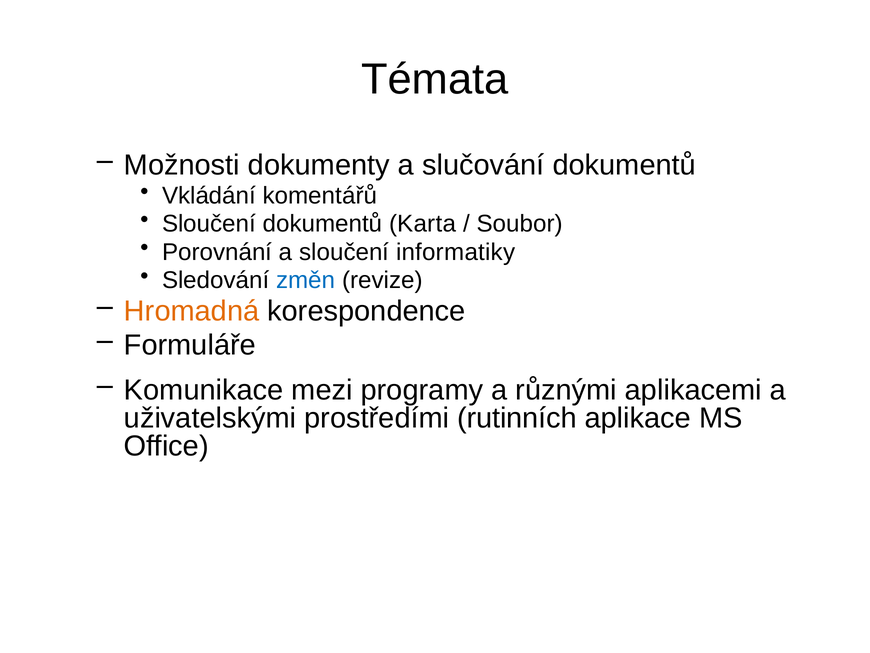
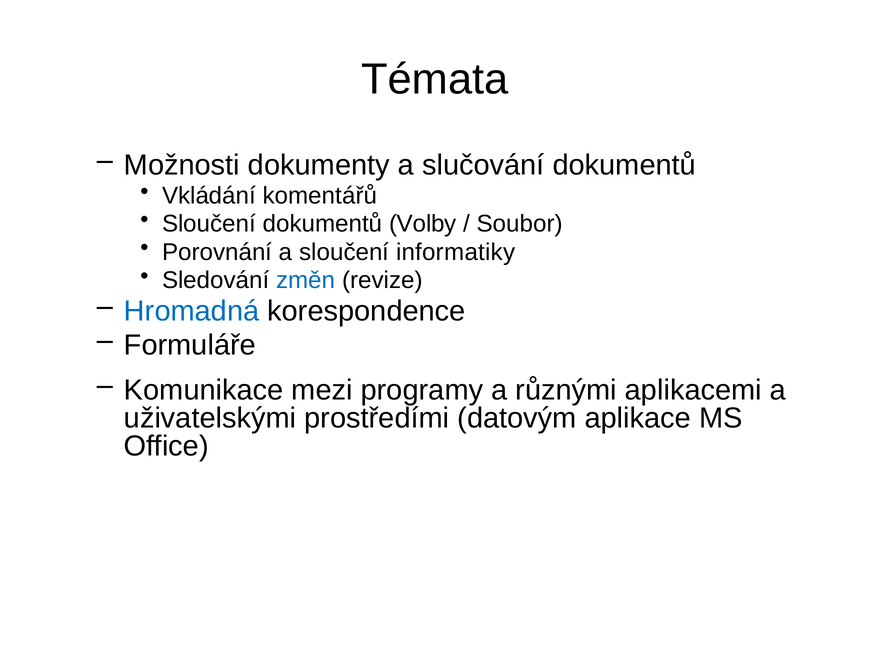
Karta: Karta -> Volby
Hromadná colour: orange -> blue
rutinních: rutinních -> datovým
